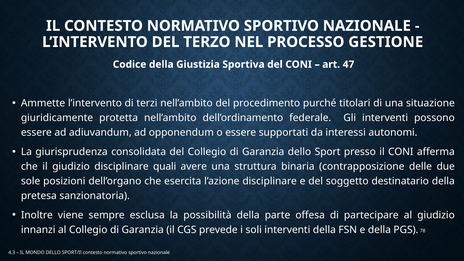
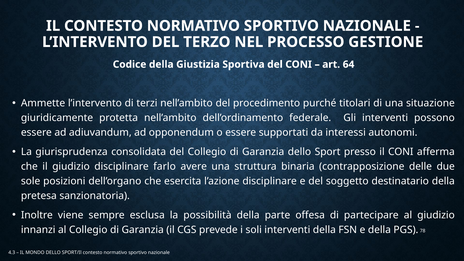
47: 47 -> 64
quali: quali -> farlo
